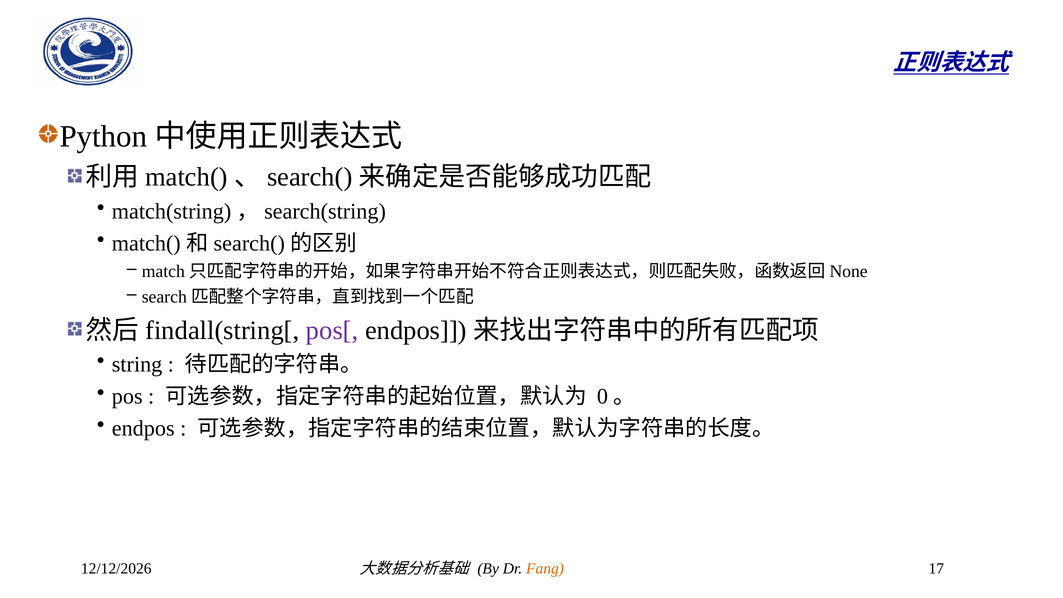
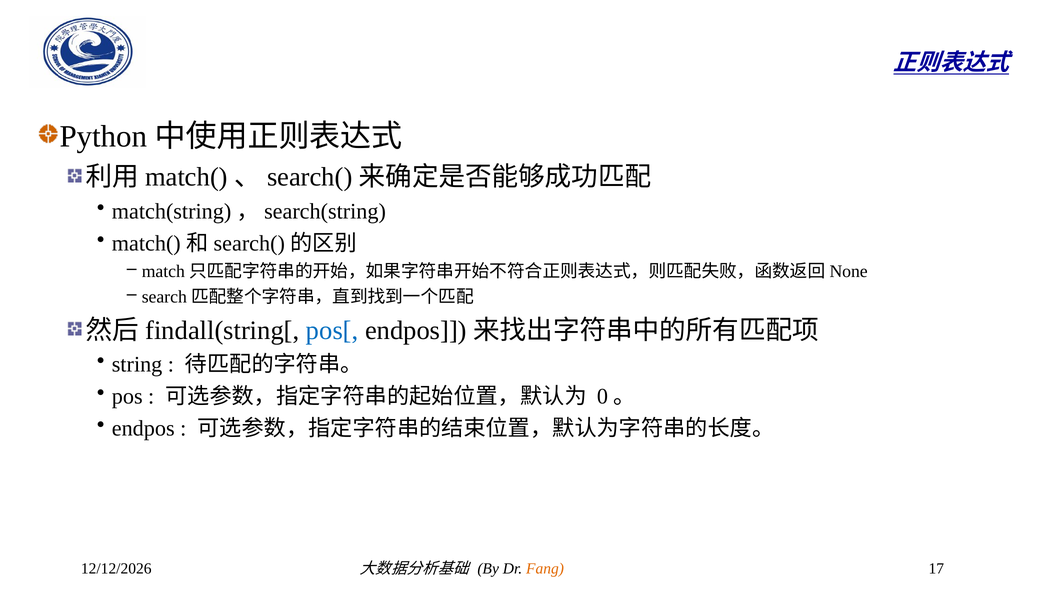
pos[ colour: purple -> blue
